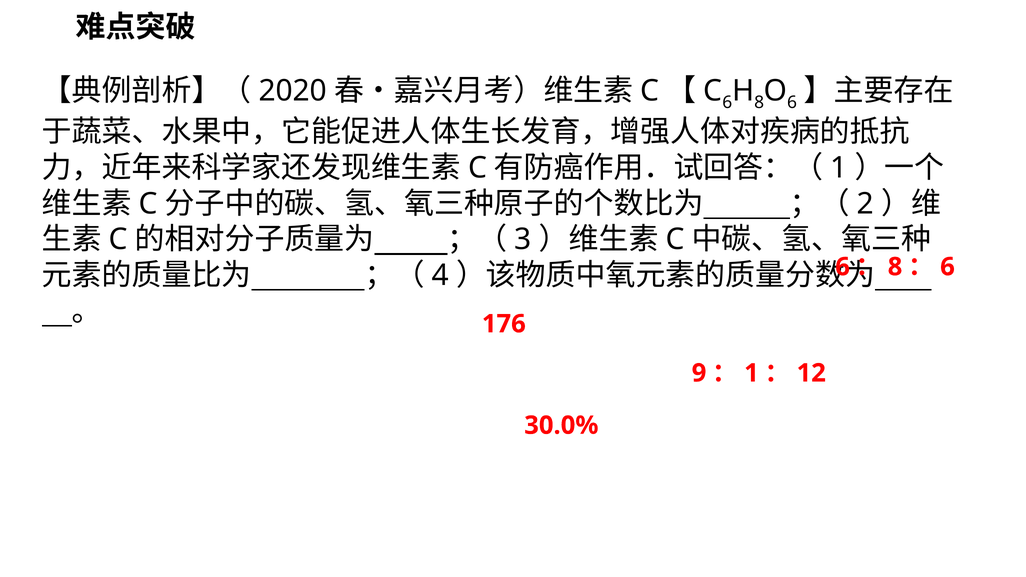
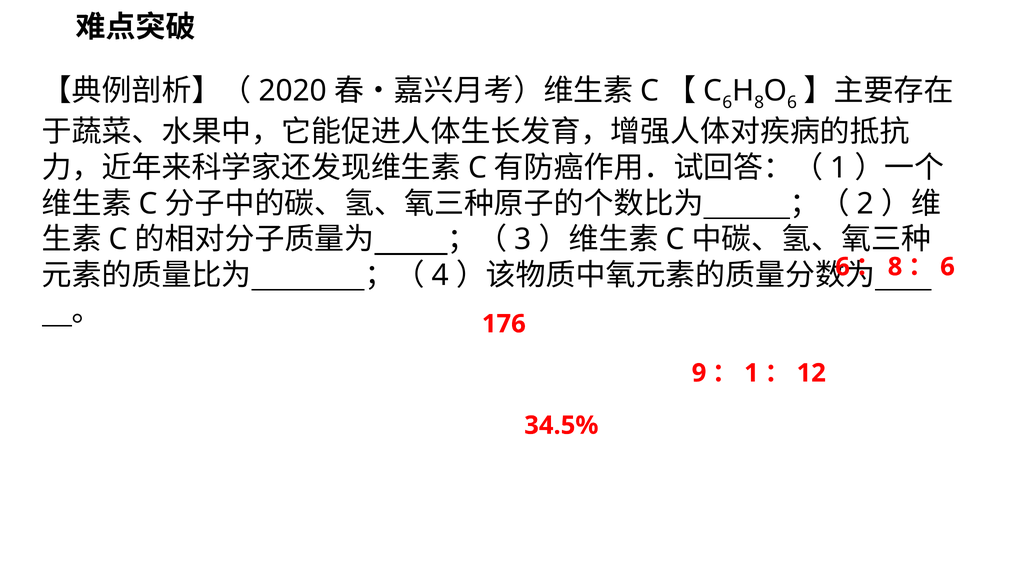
30.0%: 30.0% -> 34.5%
